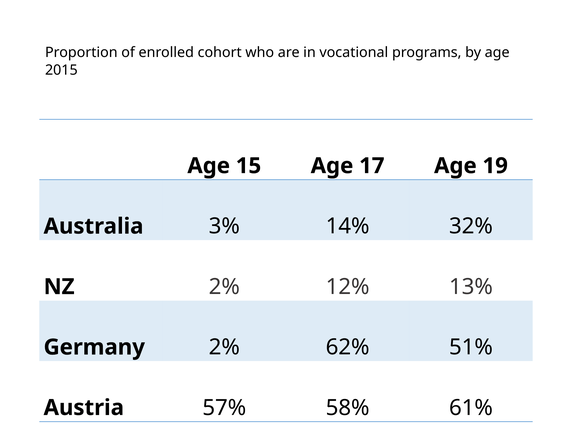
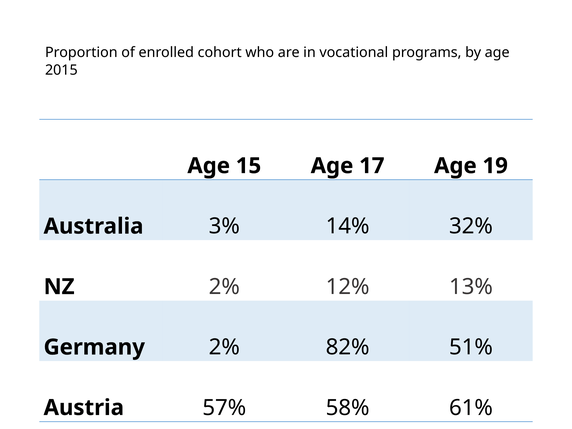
62%: 62% -> 82%
